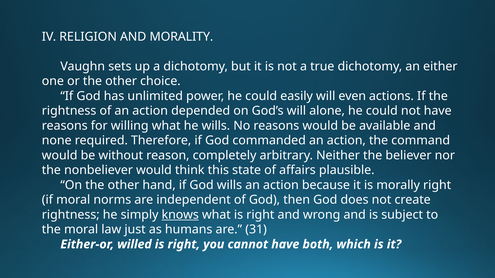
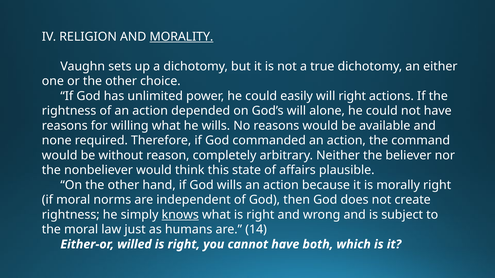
MORALITY underline: none -> present
will even: even -> right
31: 31 -> 14
